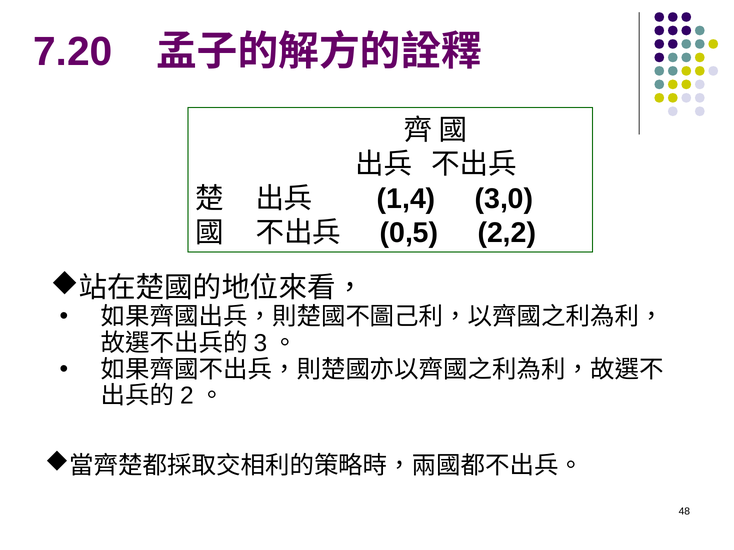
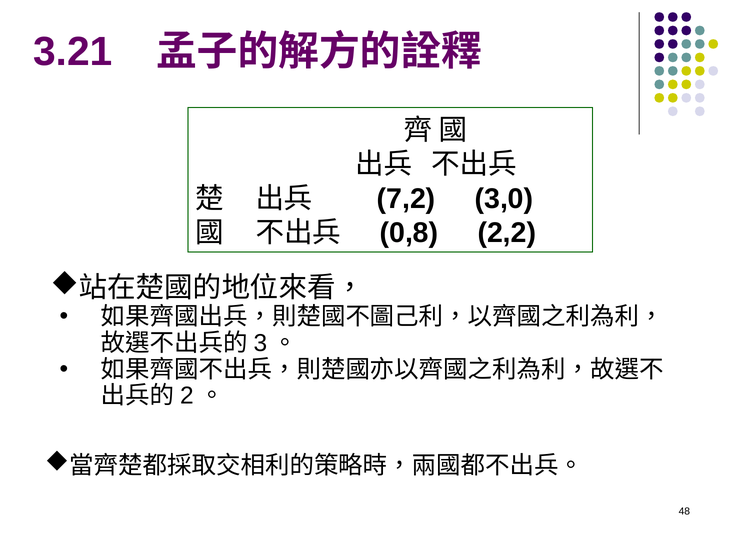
7.20: 7.20 -> 3.21
1,4: 1,4 -> 7,2
0,5: 0,5 -> 0,8
